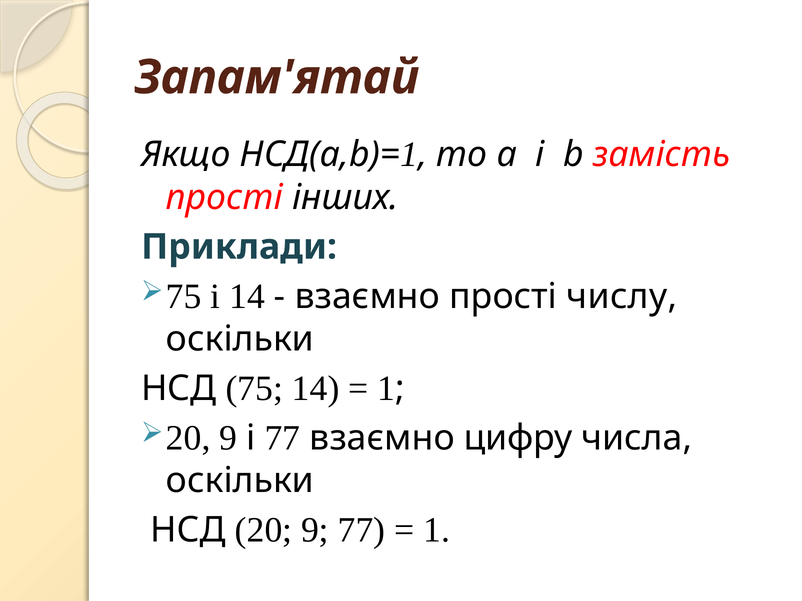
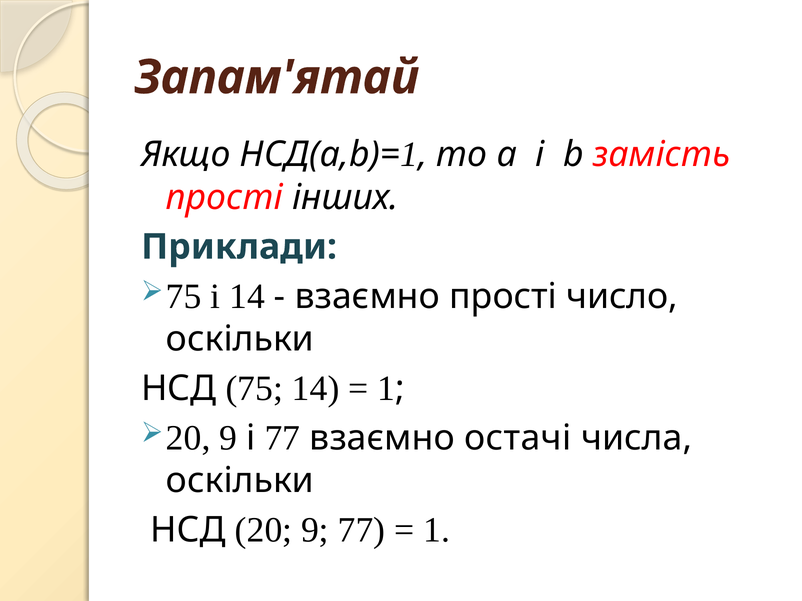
числу: числу -> число
цифру: цифру -> остачі
